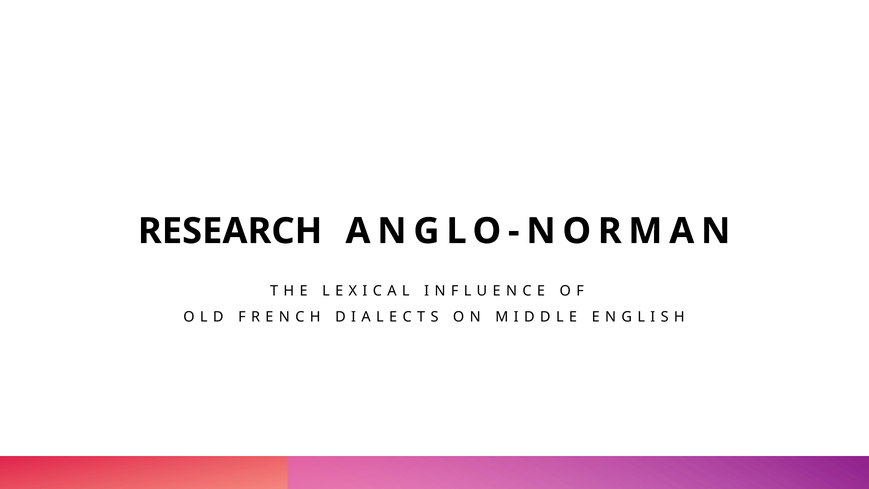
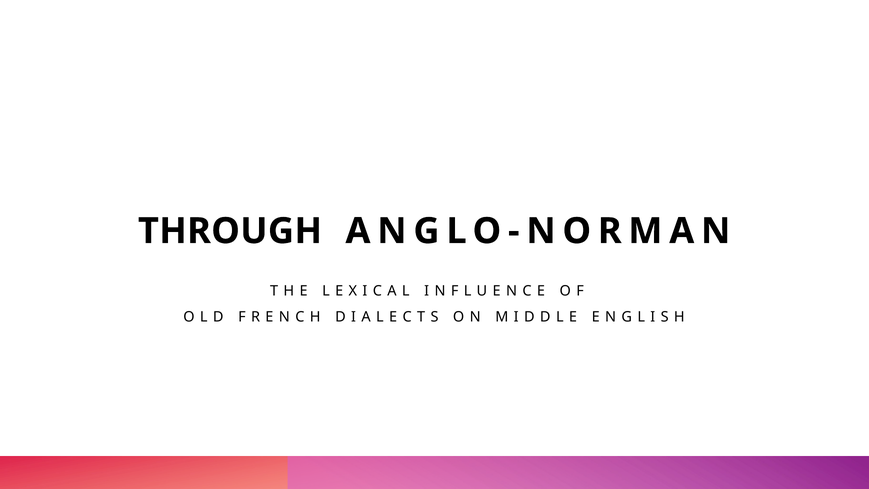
RESEARCH: RESEARCH -> THROUGH
